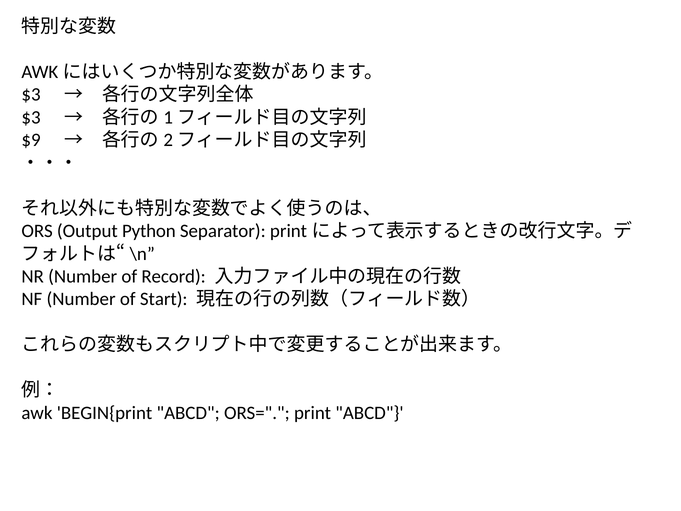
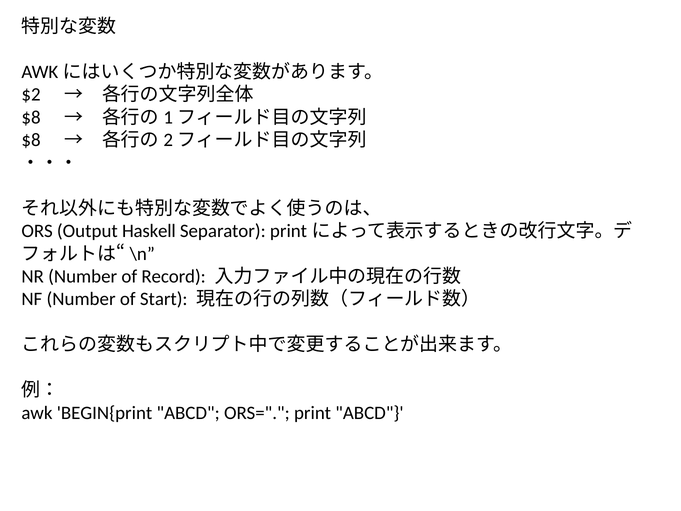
$3 at (31, 95): $3 -> $2
$3 at (31, 117): $3 -> $8
$9 at (31, 140): $9 -> $8
Python: Python -> Haskell
